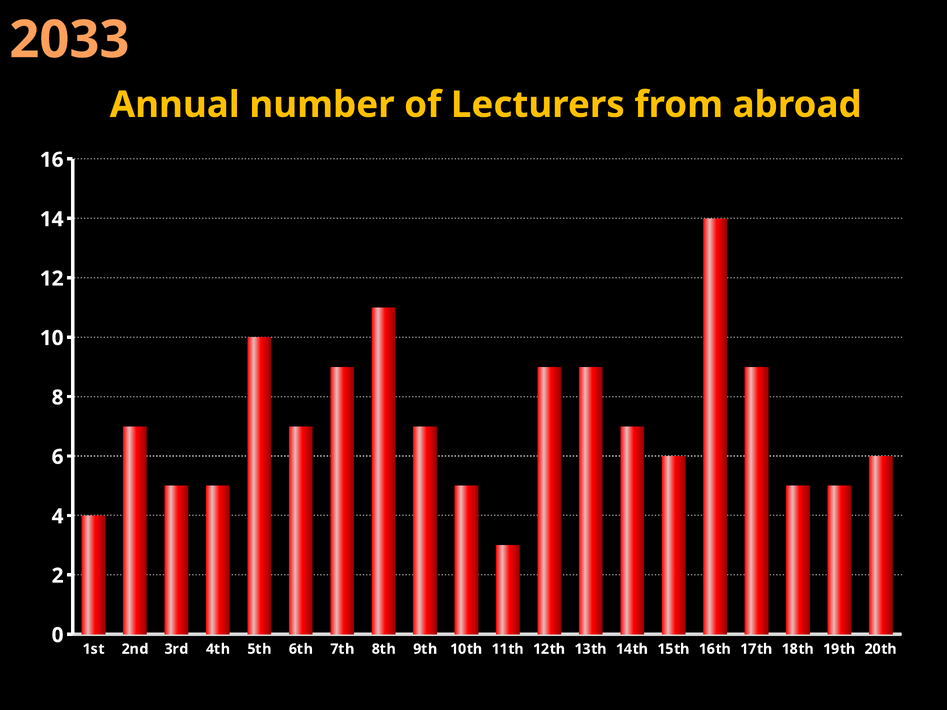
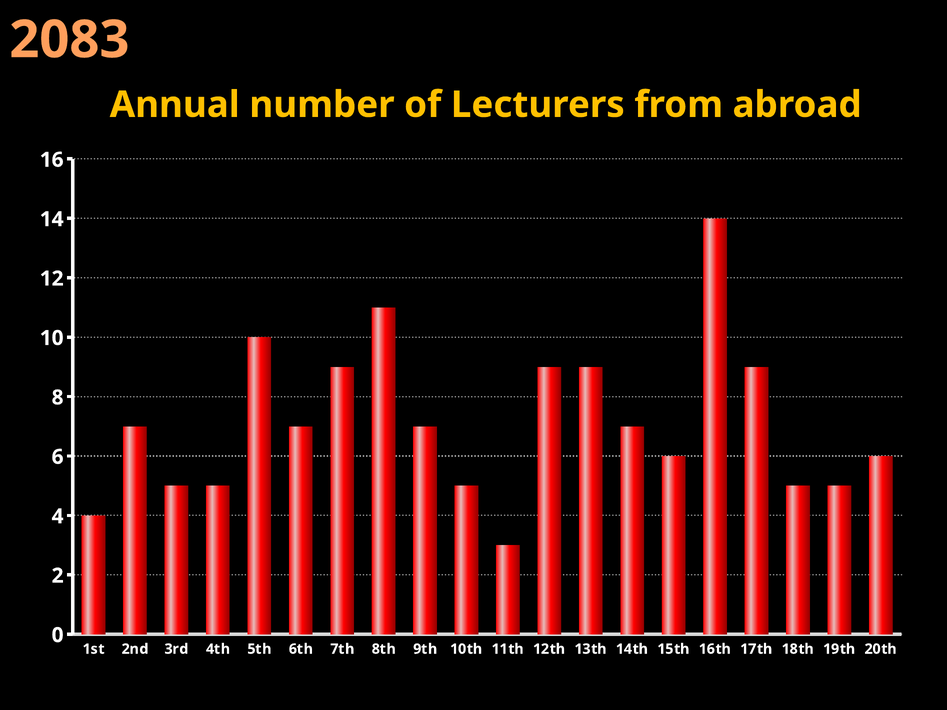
2033: 2033 -> 2083
